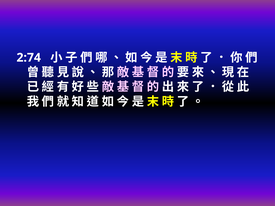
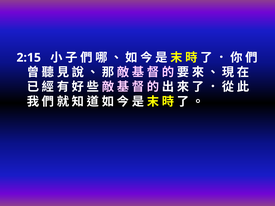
2:74: 2:74 -> 2:15
